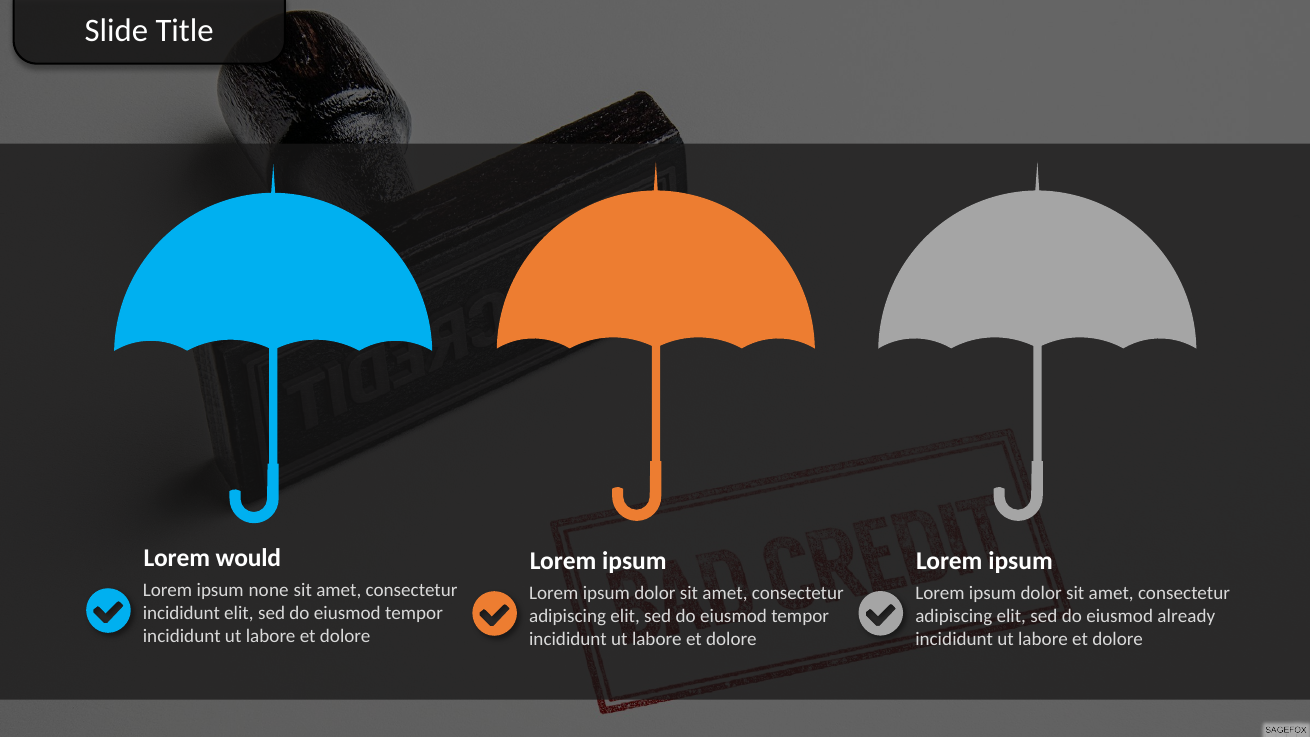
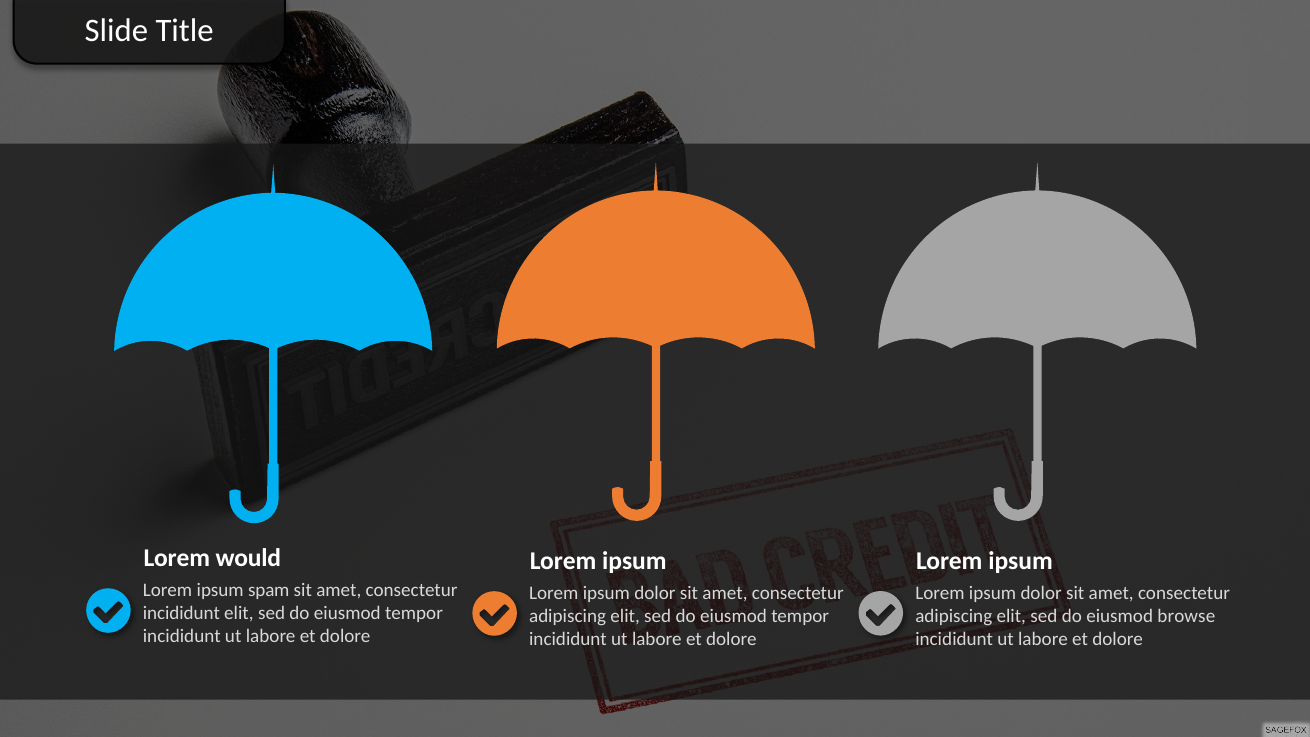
none: none -> spam
already: already -> browse
